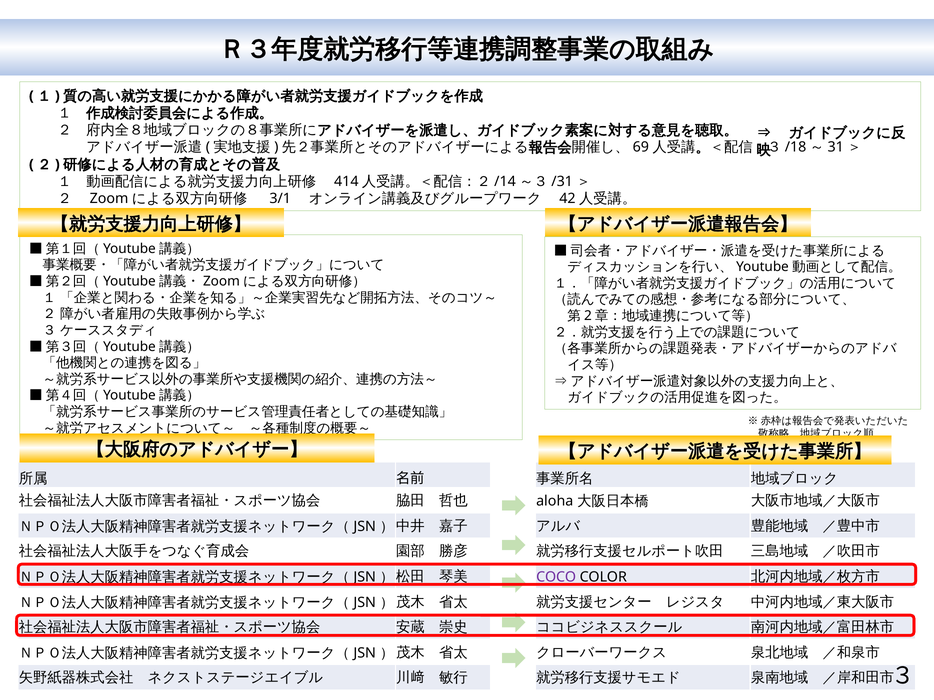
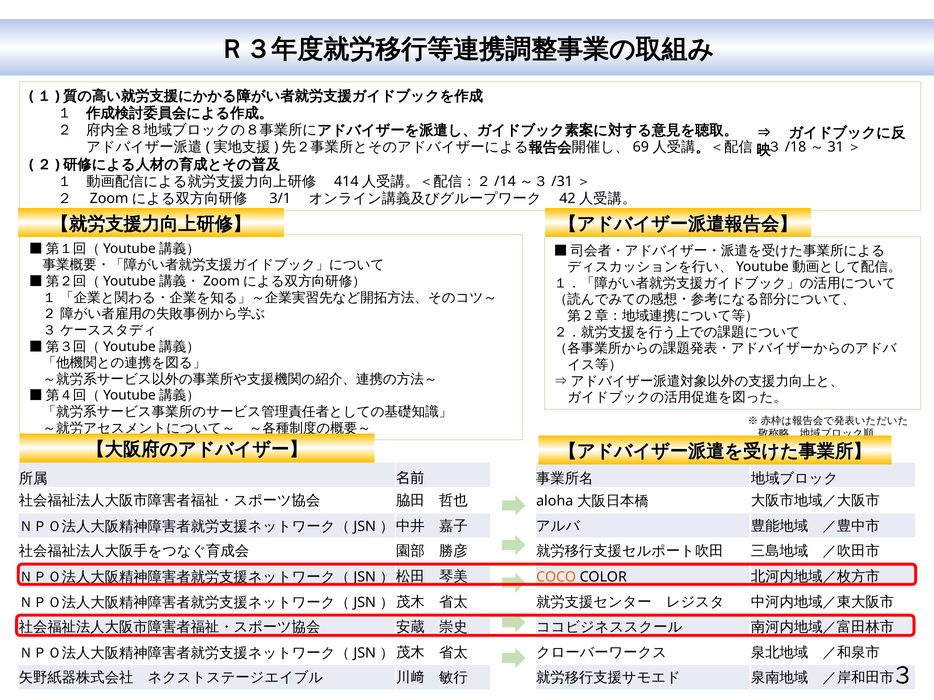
COCO colour: purple -> orange
